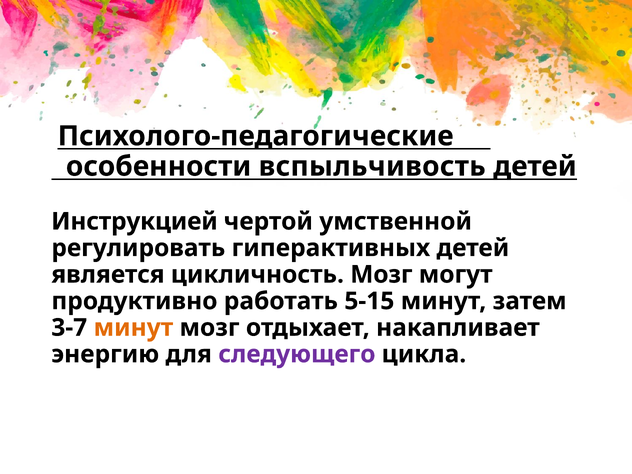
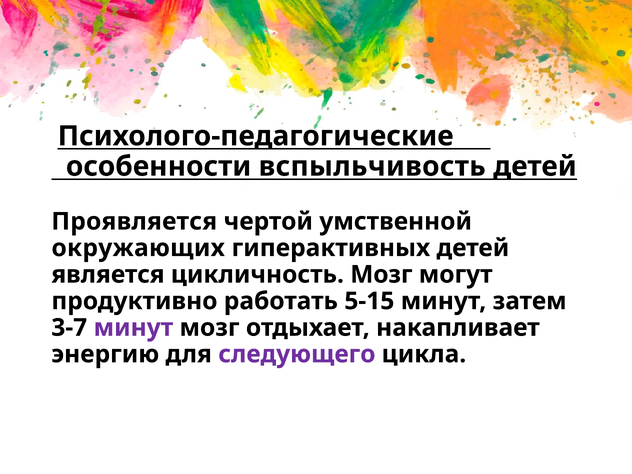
Инструкцией: Инструкцией -> Проявляется
регулировать: регулировать -> окружающих
минут at (133, 328) colour: orange -> purple
